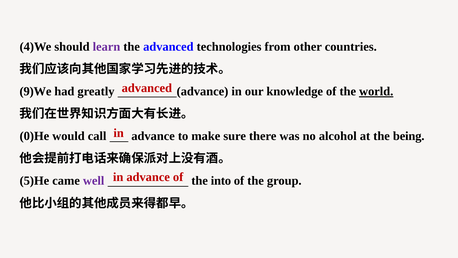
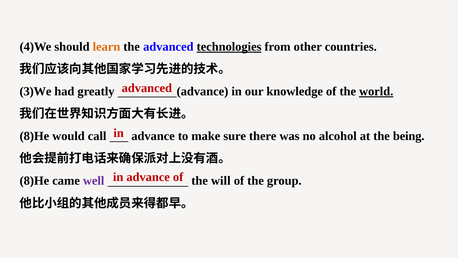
learn colour: purple -> orange
technologies underline: none -> present
9)We: 9)We -> 3)We
0)He at (34, 136): 0)He -> 8)He
5)He at (34, 181): 5)He -> 8)He
into: into -> will
